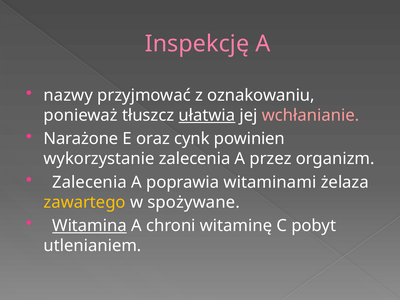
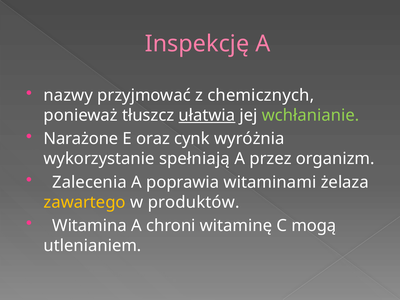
oznakowaniu: oznakowaniu -> chemicznych
wchłanianie colour: pink -> light green
powinien: powinien -> wyróżnia
wykorzystanie zalecenia: zalecenia -> spełniają
spożywane: spożywane -> produktów
Witamina underline: present -> none
pobyt: pobyt -> mogą
